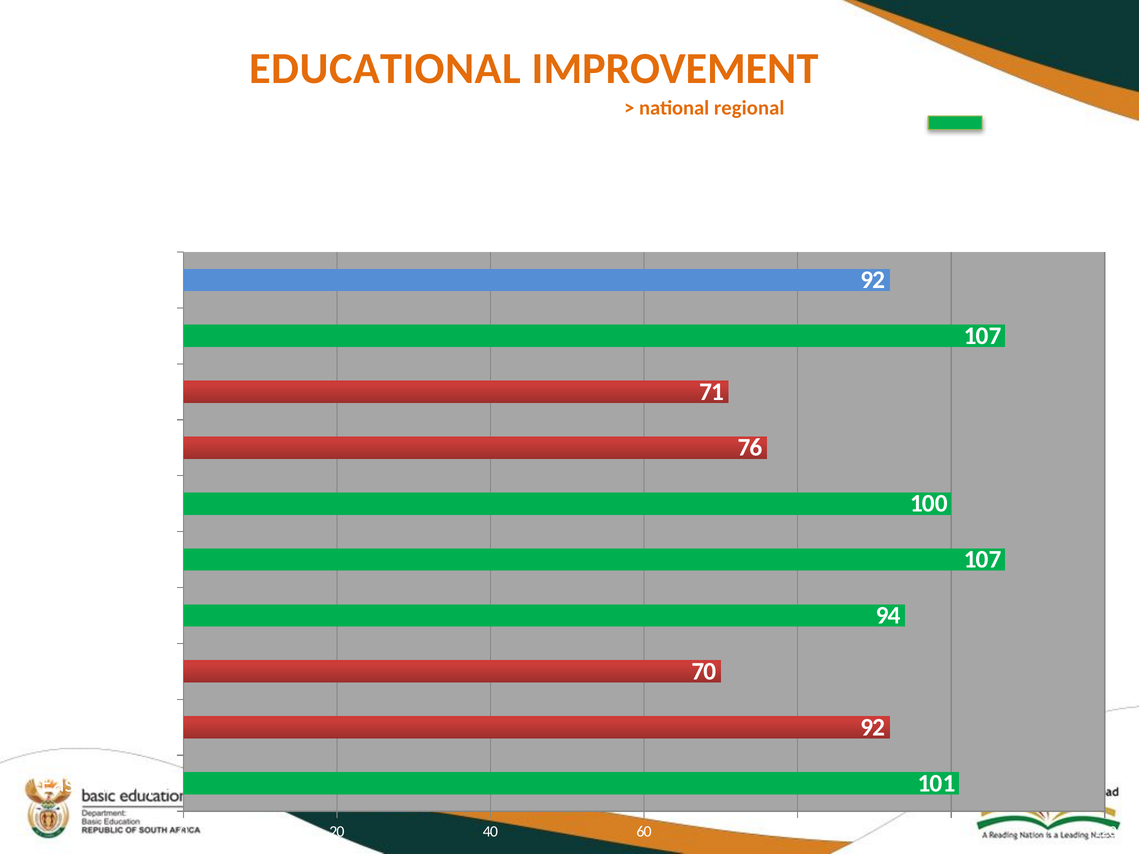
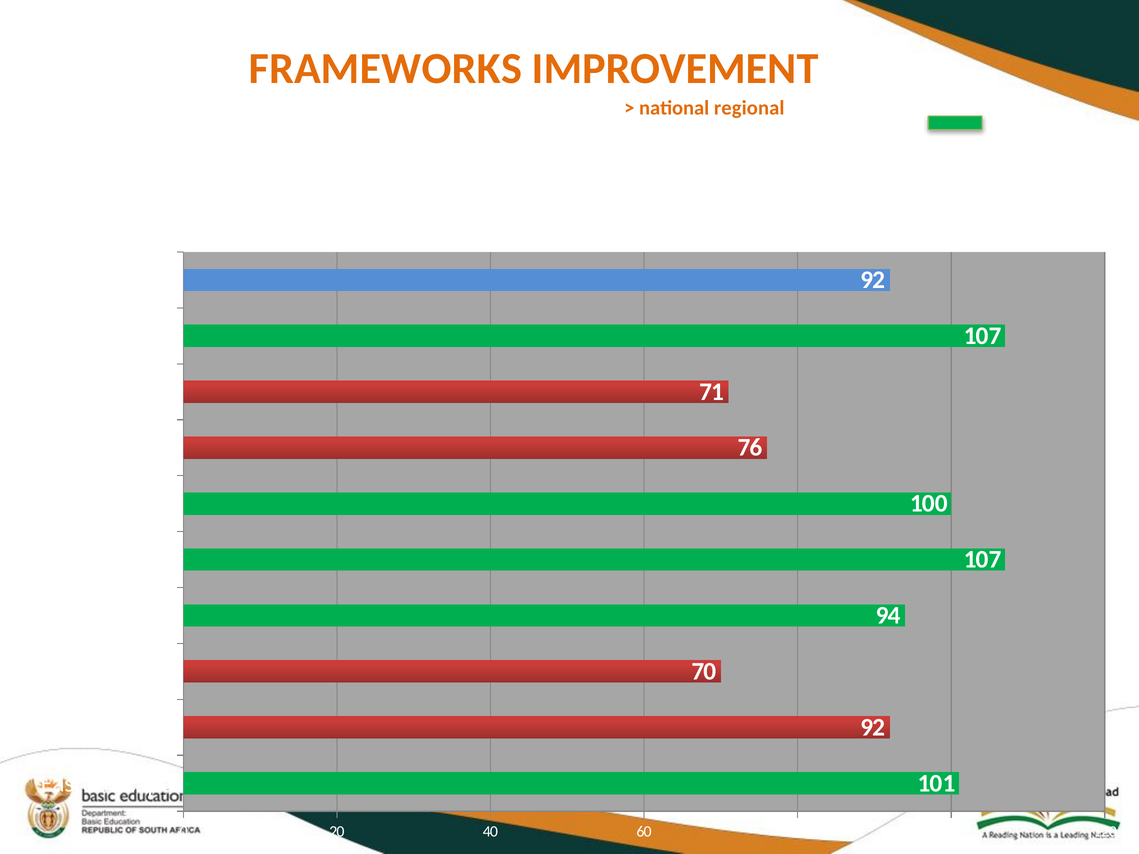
EDUCATIONAL: EDUCATIONAL -> FRAMEWORKS
